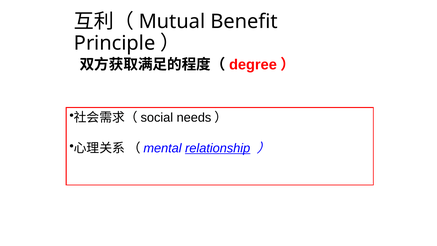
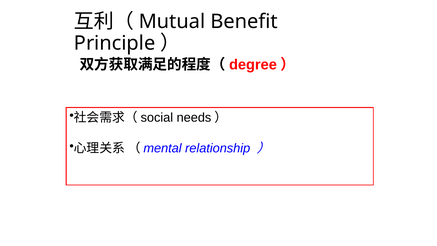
relationship underline: present -> none
